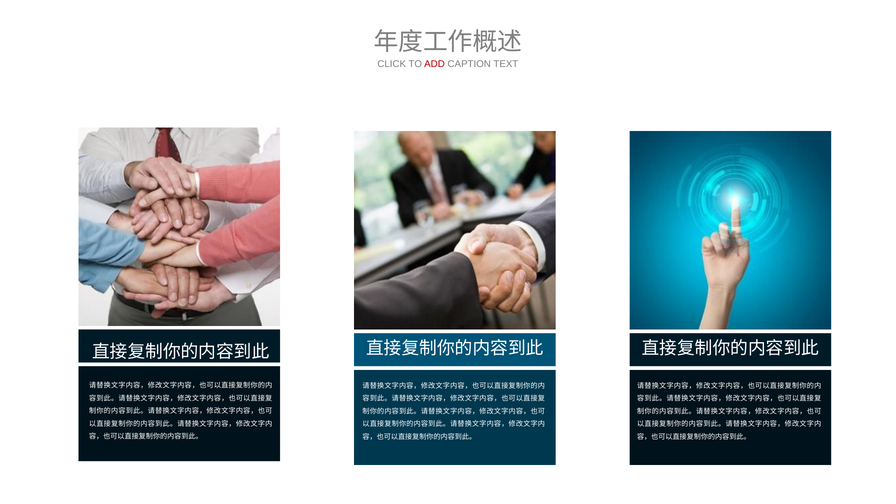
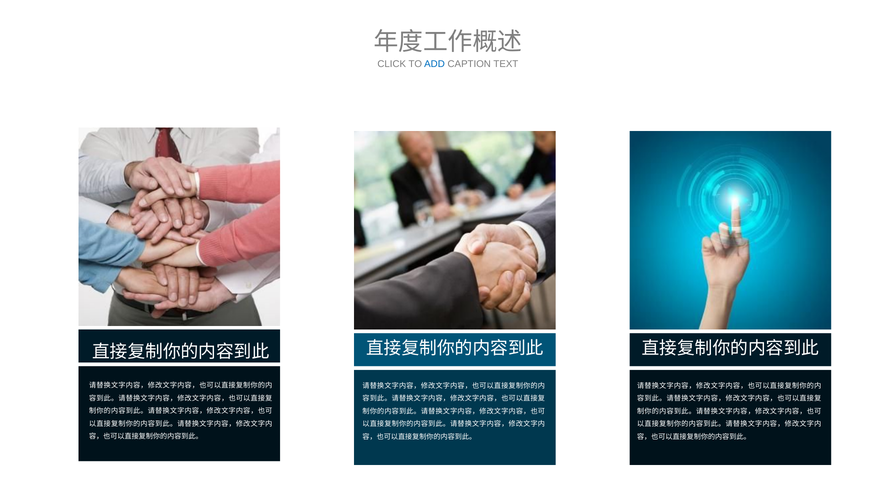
ADD colour: red -> blue
